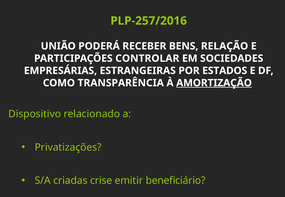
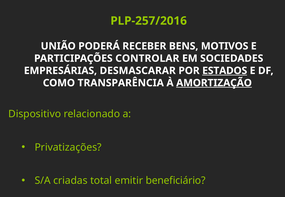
RELAÇÃO: RELAÇÃO -> MOTIVOS
ESTRANGEIRAS: ESTRANGEIRAS -> DESMASCARAR
ESTADOS underline: none -> present
crise: crise -> total
